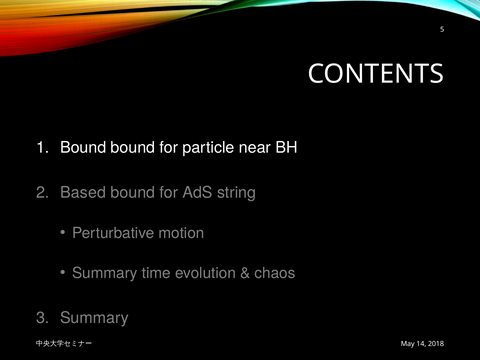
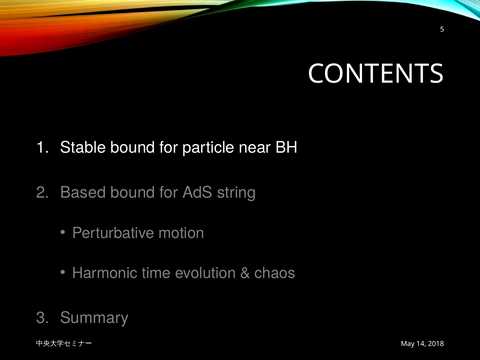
Bound at (83, 148): Bound -> Stable
Summary at (105, 273): Summary -> Harmonic
